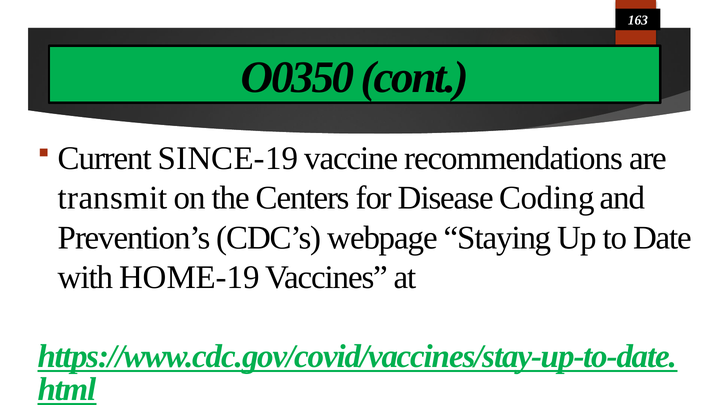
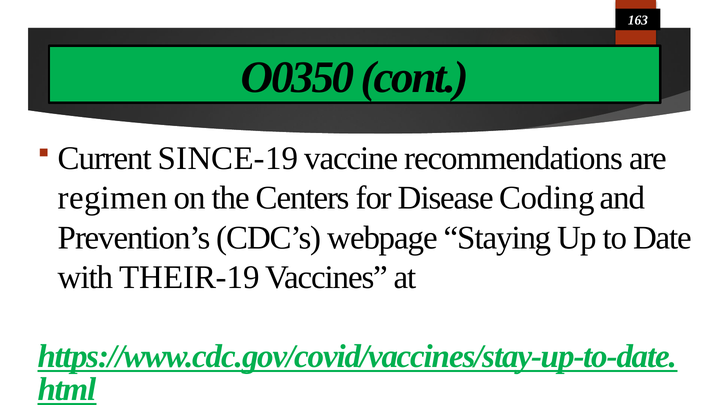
transmit: transmit -> regimen
HOME-19: HOME-19 -> THEIR-19
